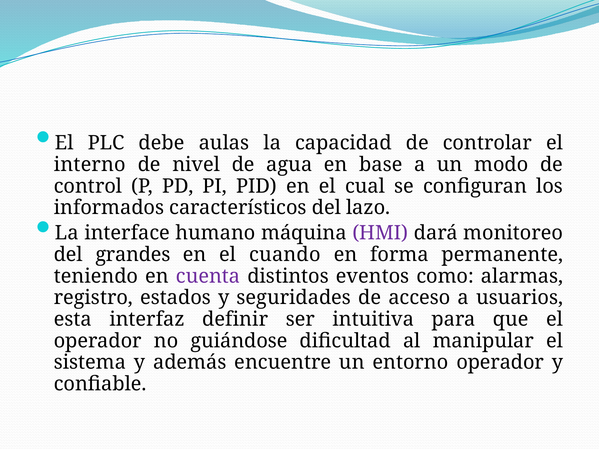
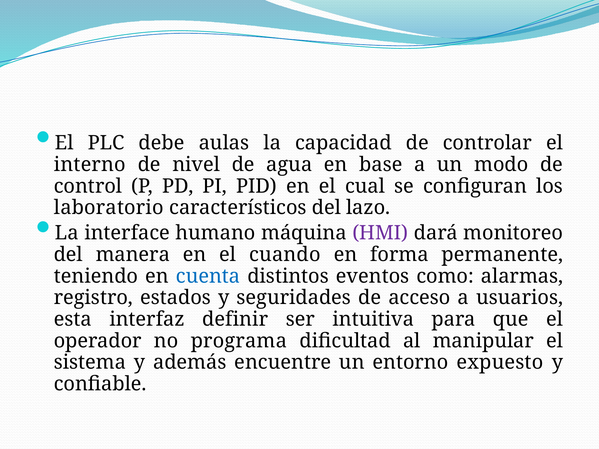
informados: informados -> laboratorio
grandes: grandes -> manera
cuenta colour: purple -> blue
guiándose: guiándose -> programa
entorno operador: operador -> expuesto
